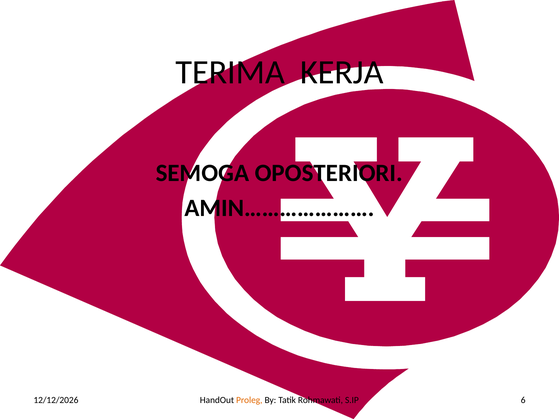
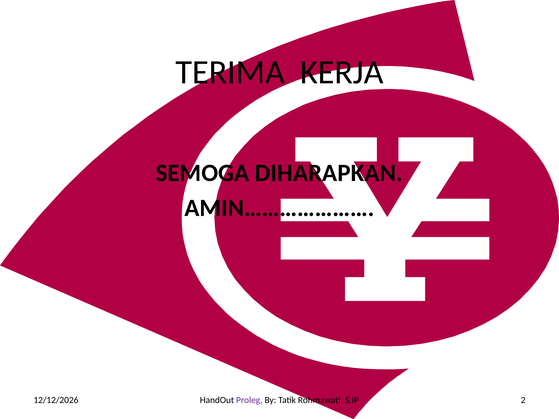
OPOSTERIORI: OPOSTERIORI -> DIHARAPKAN
Proleg colour: orange -> purple
6: 6 -> 2
